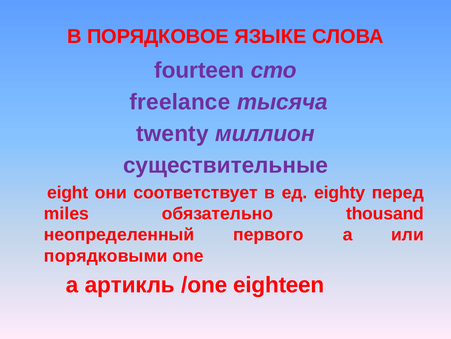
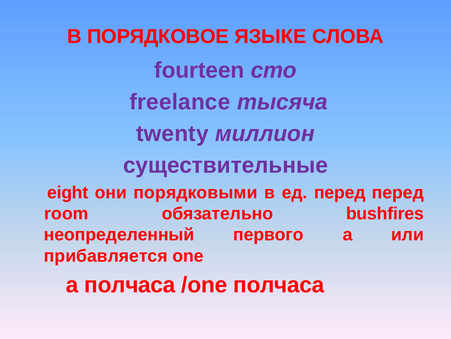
соответствует: соответствует -> порядковыми
ед eighty: eighty -> перед
miles: miles -> room
thousand: thousand -> bushfires
порядковыми: порядковыми -> прибавляется
a артикль: артикль -> полчаса
/one eighteen: eighteen -> полчаса
